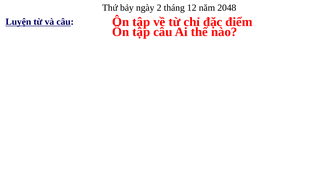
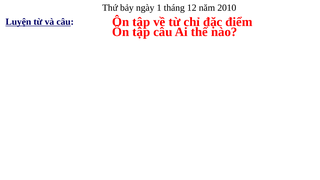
2: 2 -> 1
2048: 2048 -> 2010
